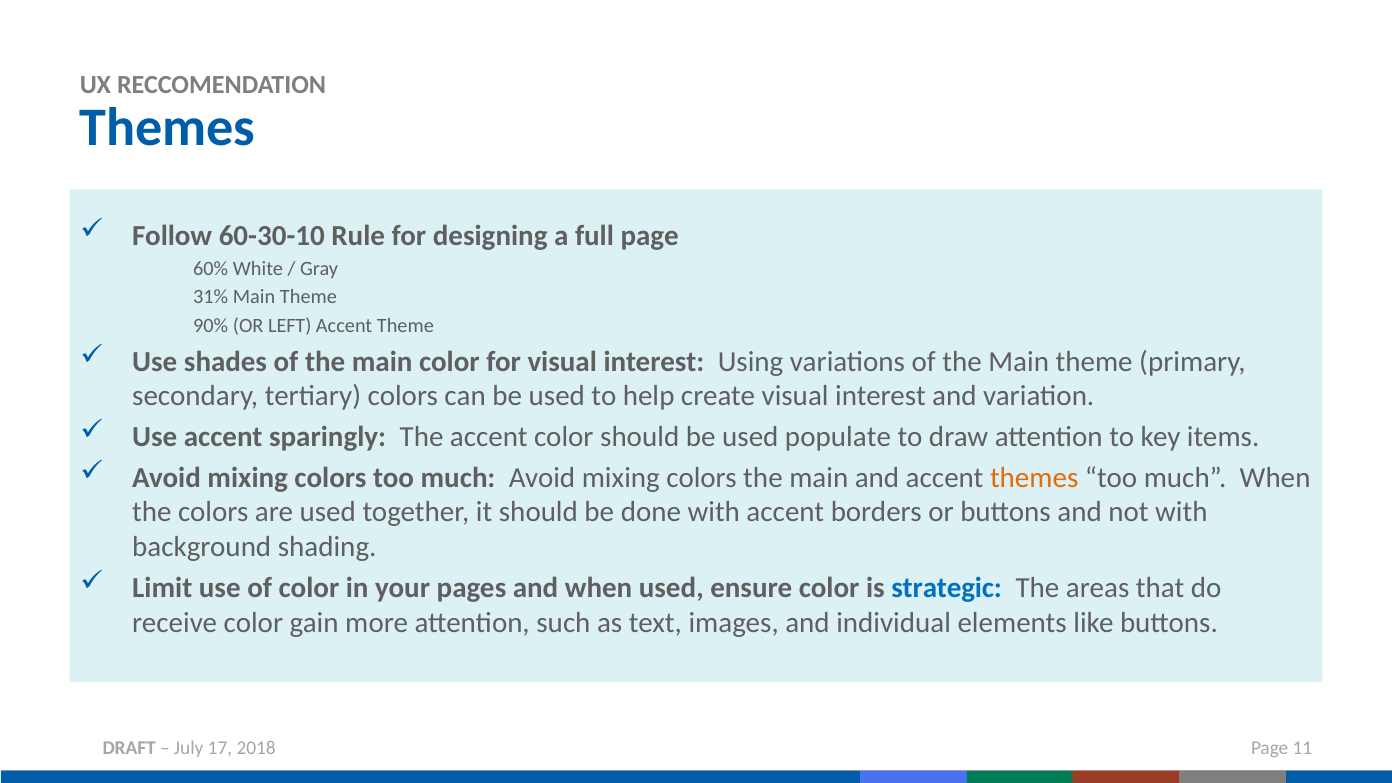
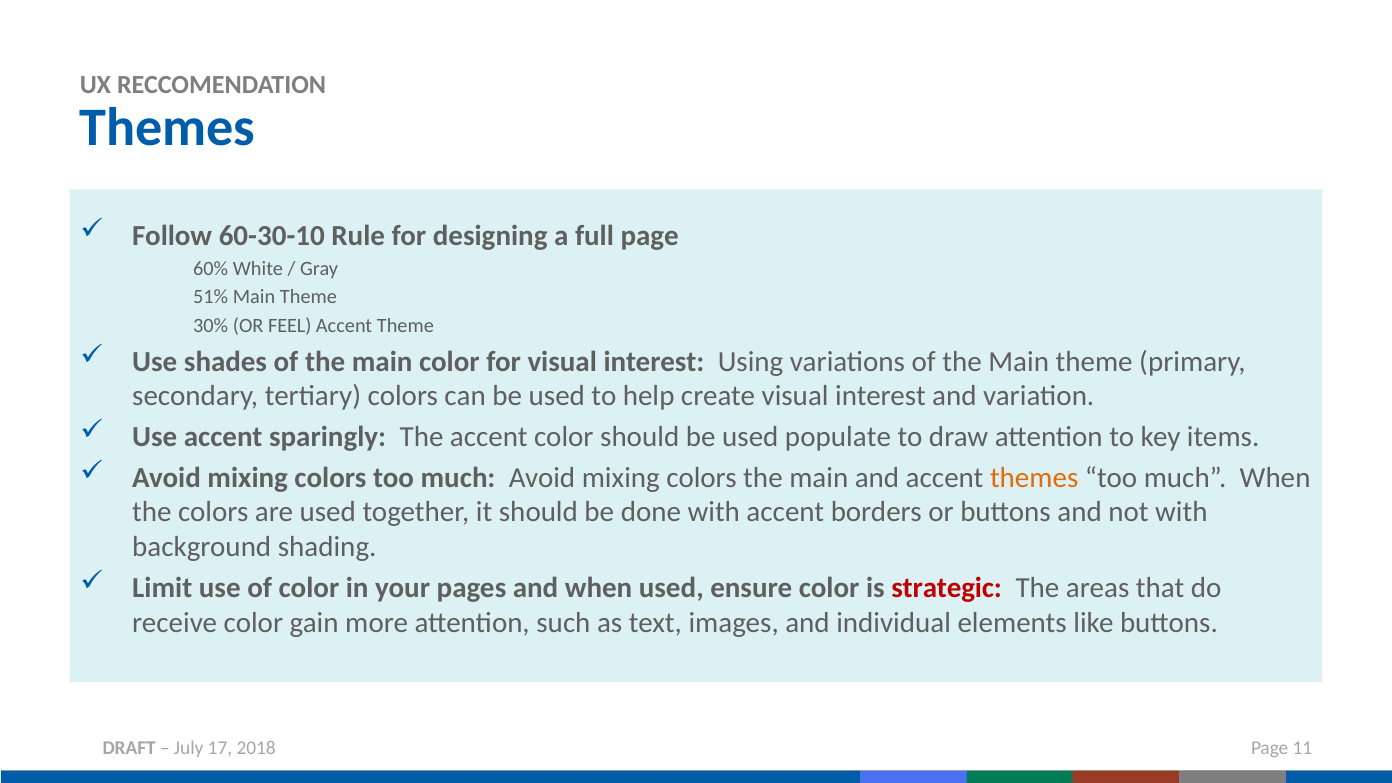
31%: 31% -> 51%
90%: 90% -> 30%
LEFT: LEFT -> FEEL
strategic colour: blue -> red
